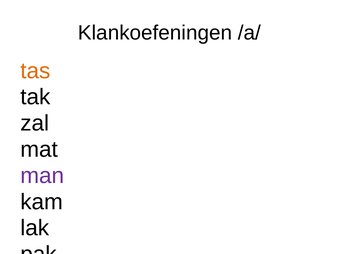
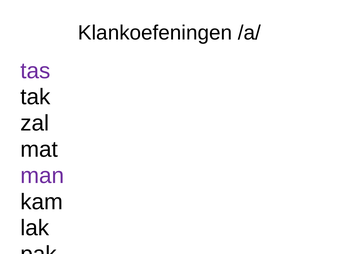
tas colour: orange -> purple
